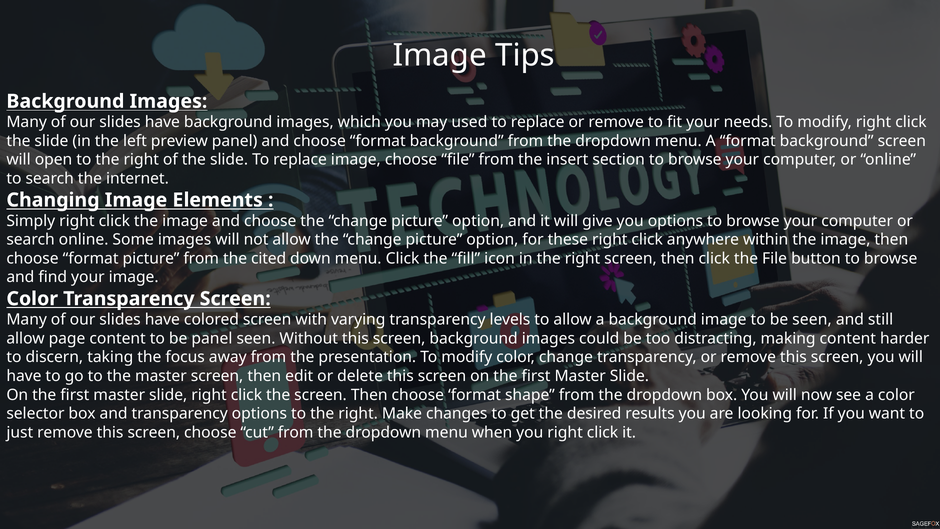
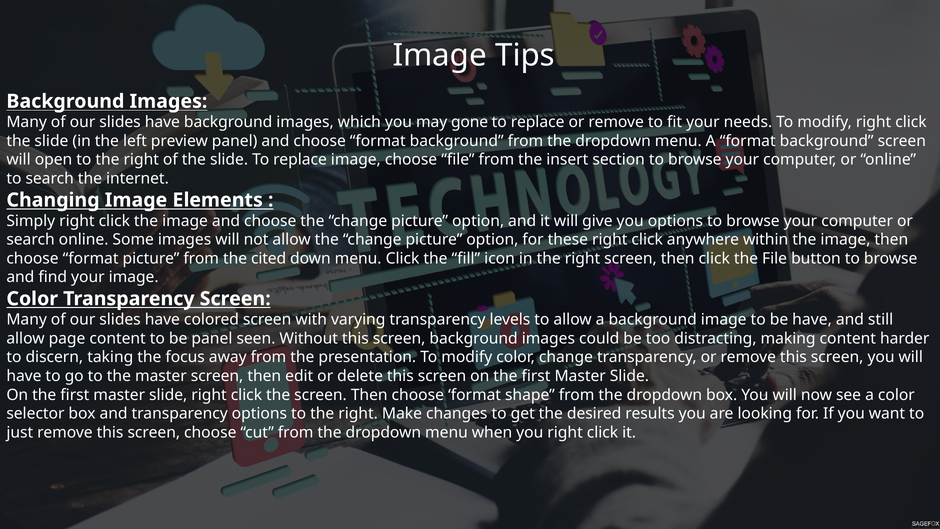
used: used -> gone
be seen: seen -> have
